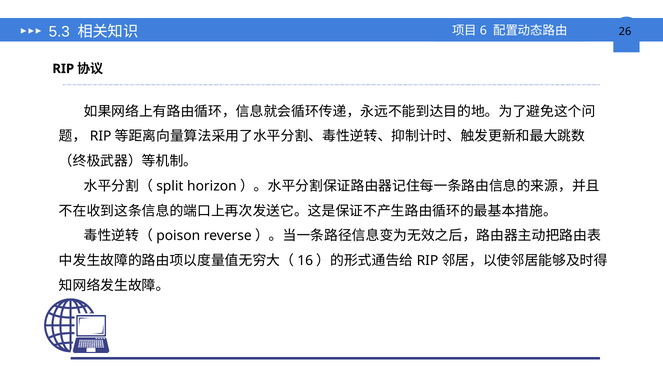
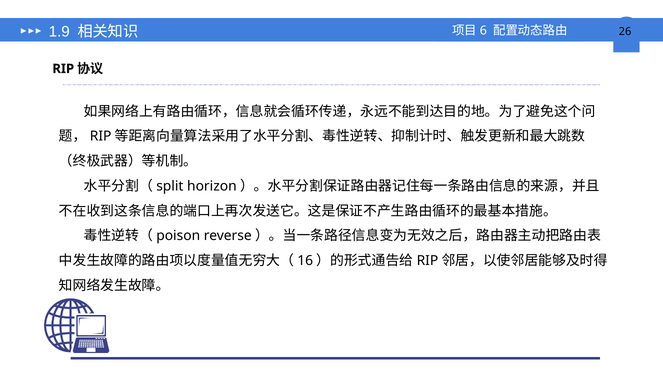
5.3: 5.3 -> 1.9
